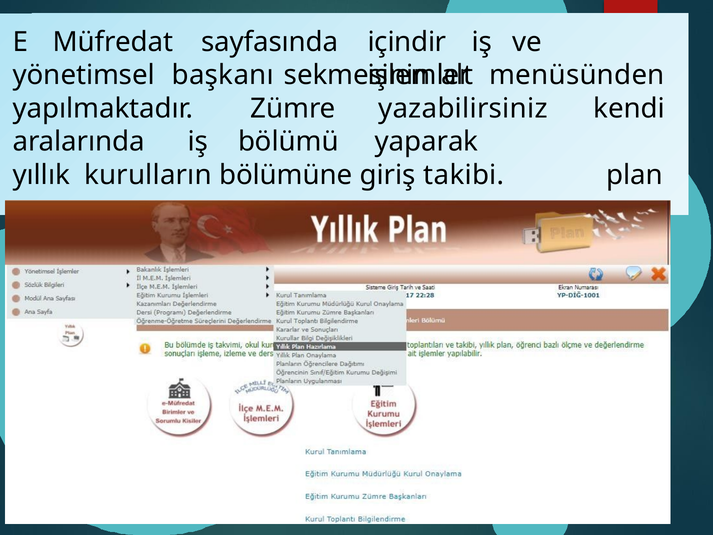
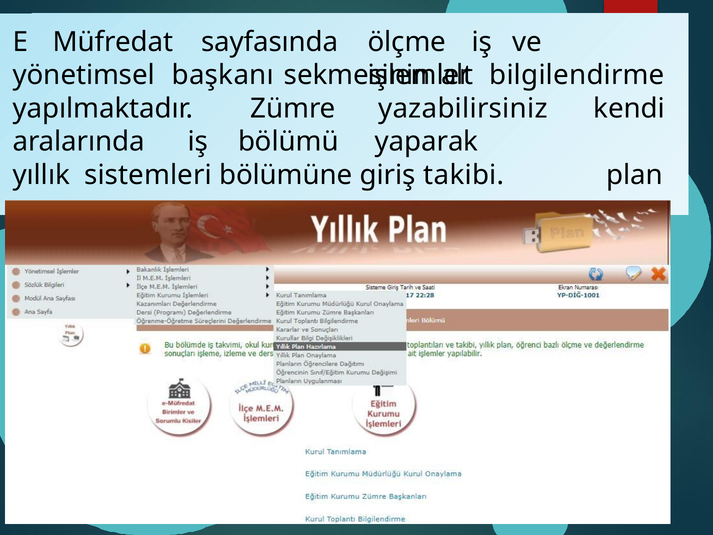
içindir: içindir -> ölçme
menüsünden: menüsünden -> bilgilendirme
kurulların: kurulların -> sistemleri
